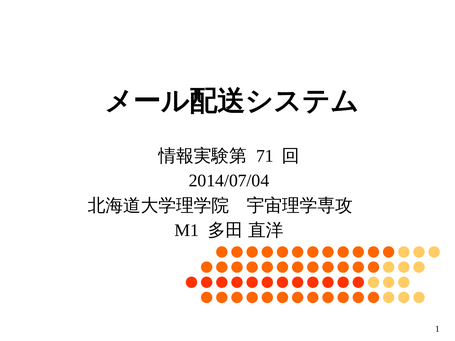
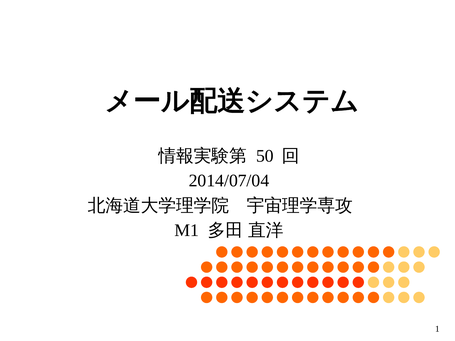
71: 71 -> 50
